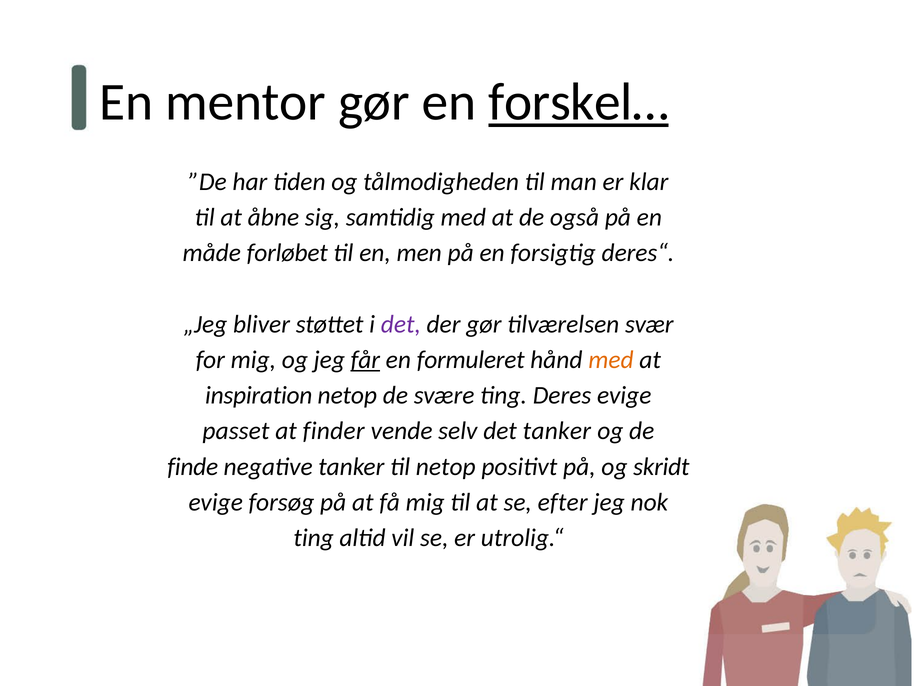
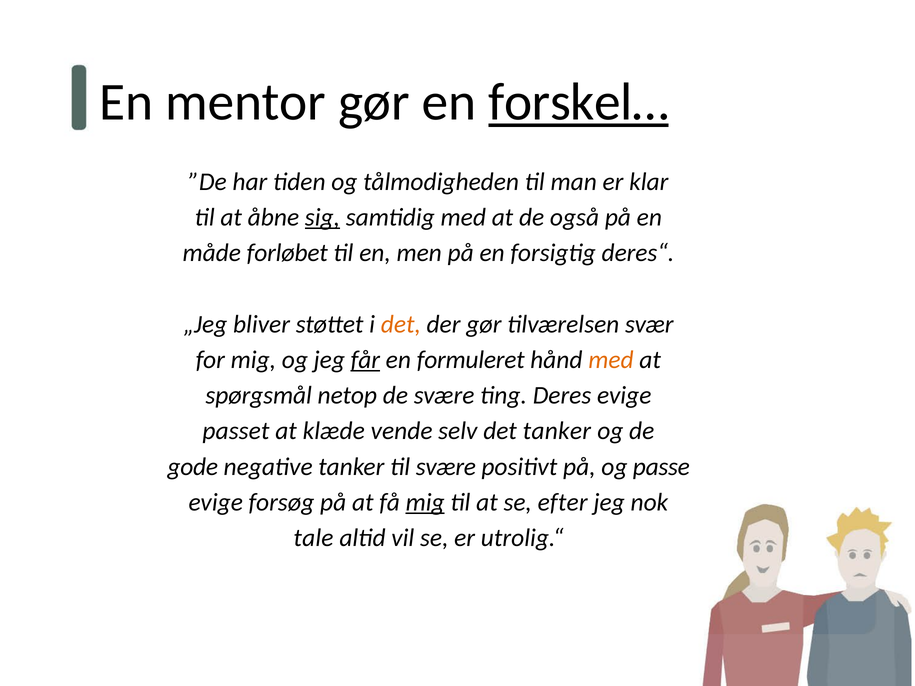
sig underline: none -> present
det at (401, 324) colour: purple -> orange
inspiration: inspiration -> spørgsmål
finder: finder -> klæde
finde: finde -> gode
til netop: netop -> svære
skridt: skridt -> passe
mig at (425, 502) underline: none -> present
ting at (314, 538): ting -> tale
